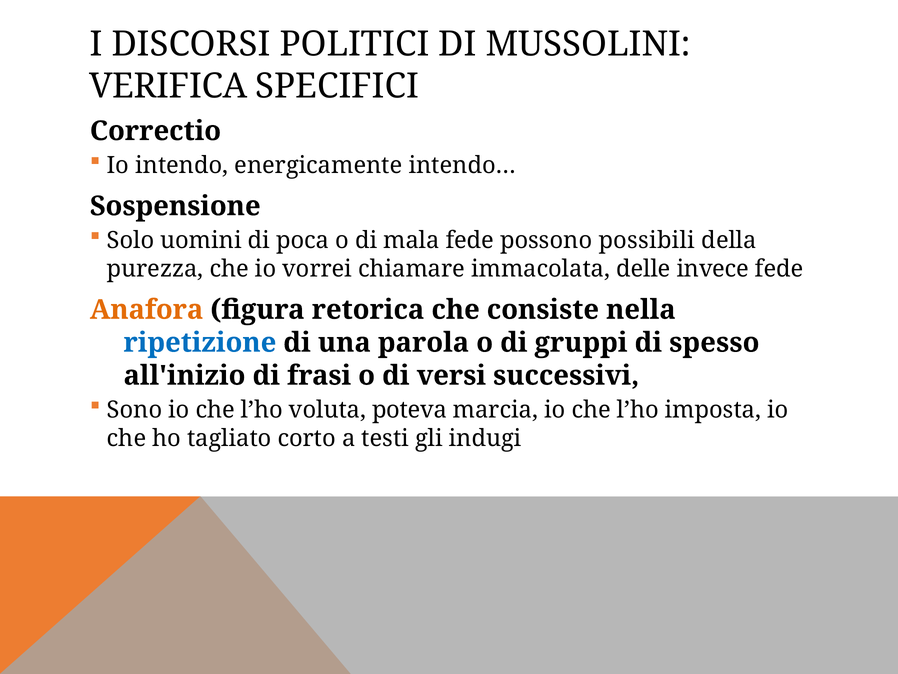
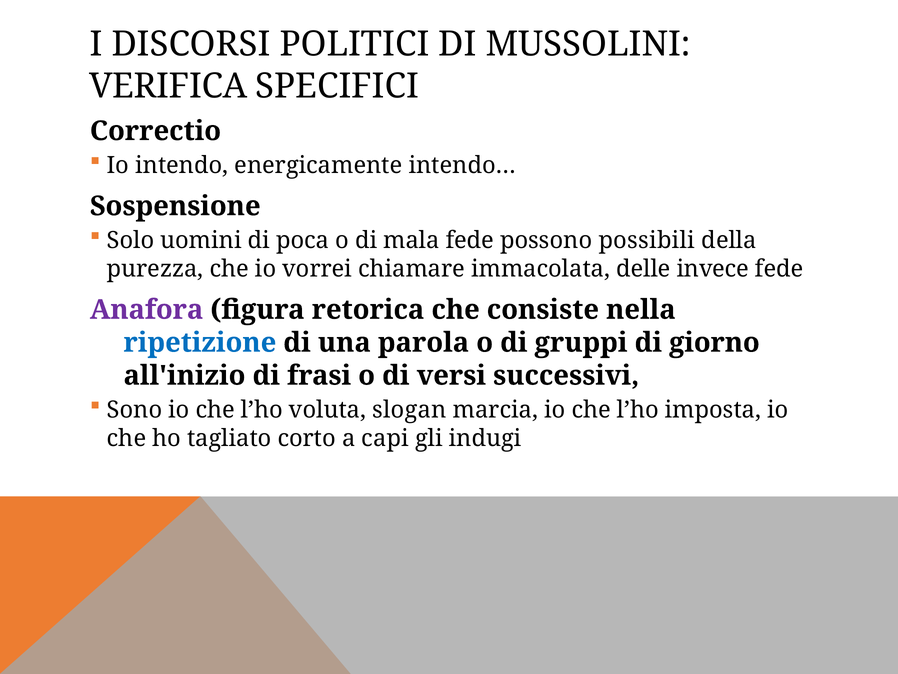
Anafora colour: orange -> purple
spesso: spesso -> giorno
poteva: poteva -> slogan
testi: testi -> capi
